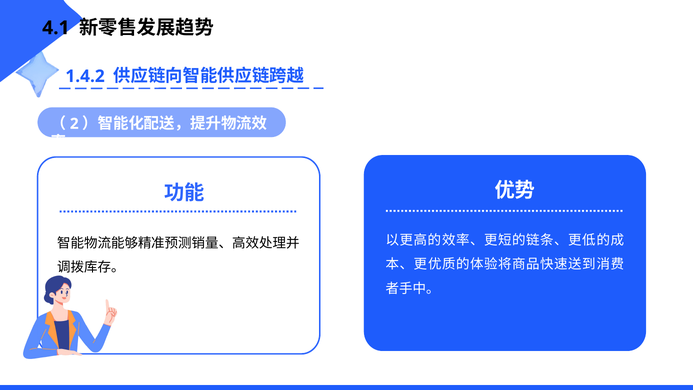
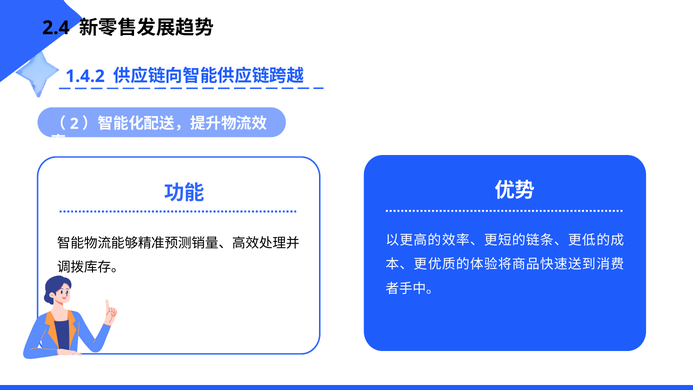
4.1: 4.1 -> 2.4
